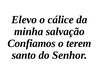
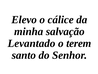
Confiamos: Confiamos -> Levantado
